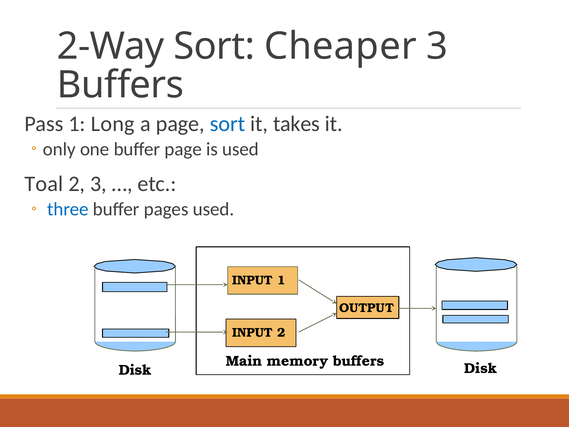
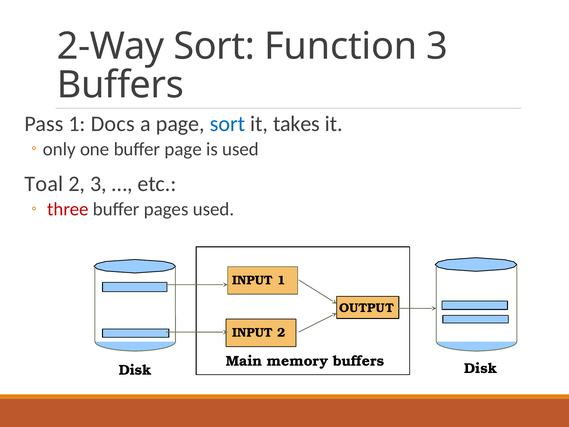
Cheaper: Cheaper -> Function
Long: Long -> Docs
three colour: blue -> red
